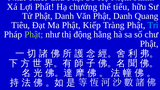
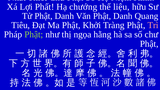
tiếu: tiếu -> liệu
Kiếp: Kiếp -> Khởi
Trì colour: light blue -> pink
động: động -> ngọa
